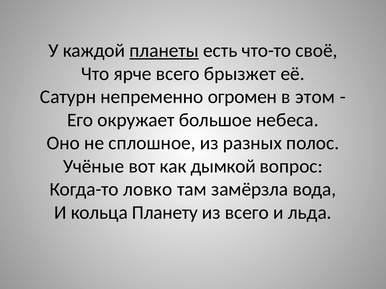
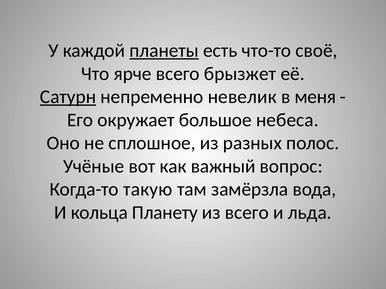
Сатурн underline: none -> present
огромен: огромен -> невелик
этом: этом -> меня
дымкой: дымкой -> важный
ловко: ловко -> такую
